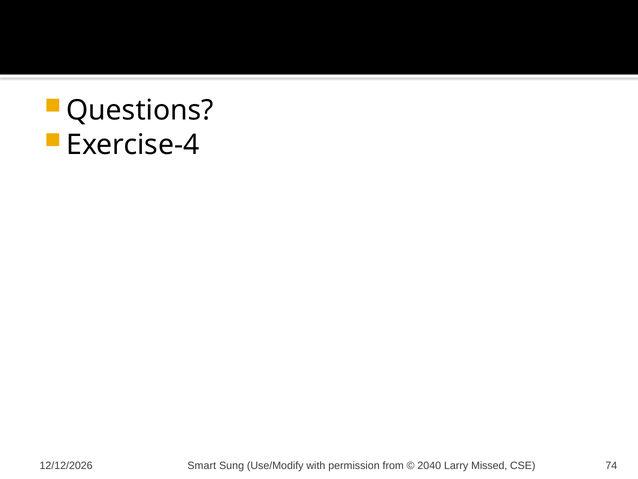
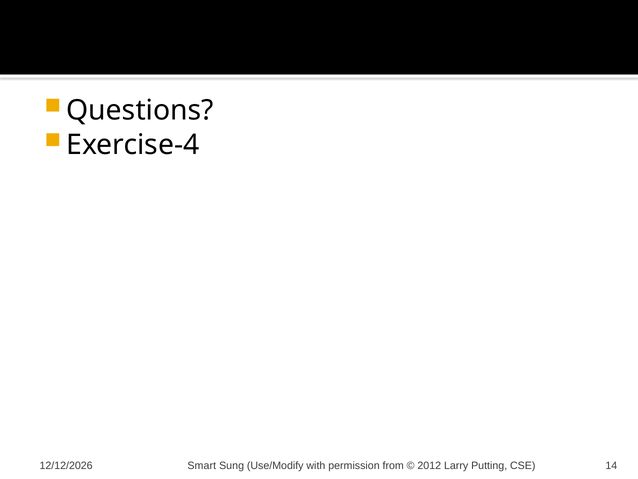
2040: 2040 -> 2012
Missed: Missed -> Putting
74: 74 -> 14
